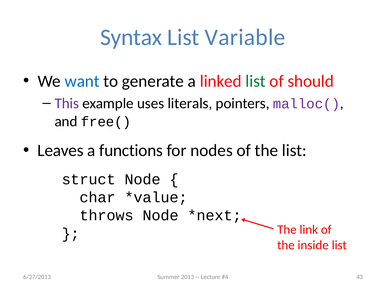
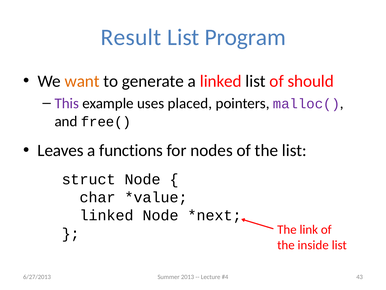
Syntax: Syntax -> Result
Variable: Variable -> Program
want colour: blue -> orange
list at (256, 81) colour: green -> black
literals: literals -> placed
throws at (107, 215): throws -> linked
